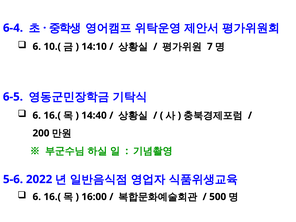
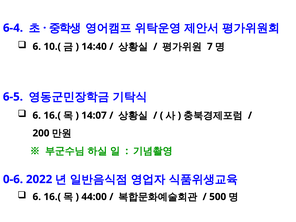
14:10: 14:10 -> 14:40
14:40: 14:40 -> 14:07
5-6: 5-6 -> 0-6
16:00: 16:00 -> 44:00
